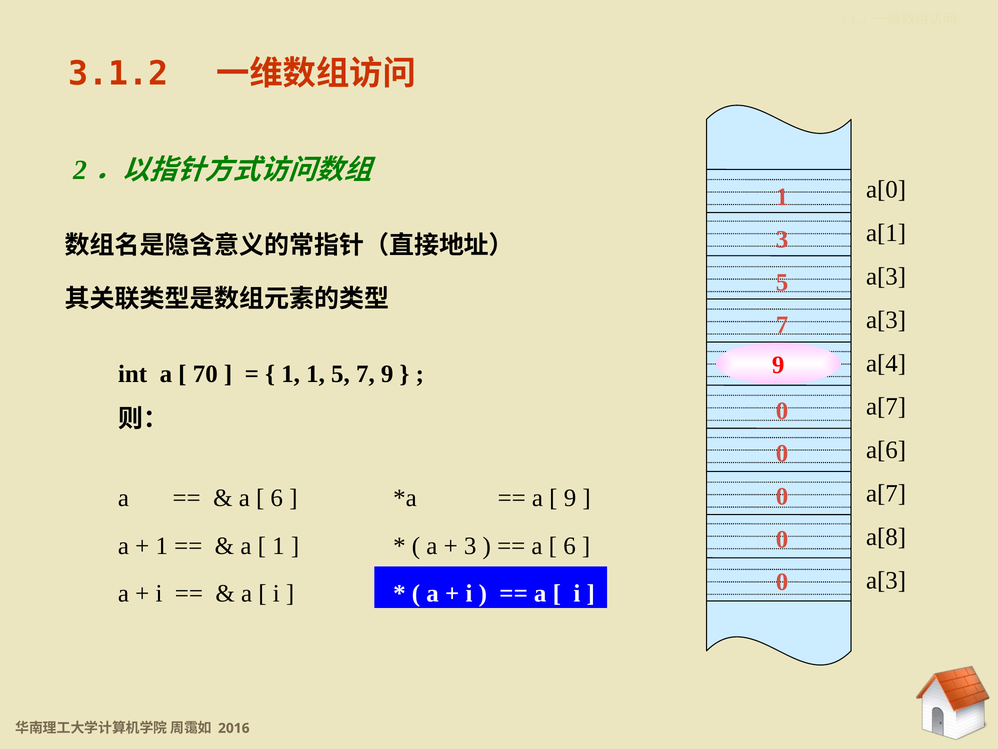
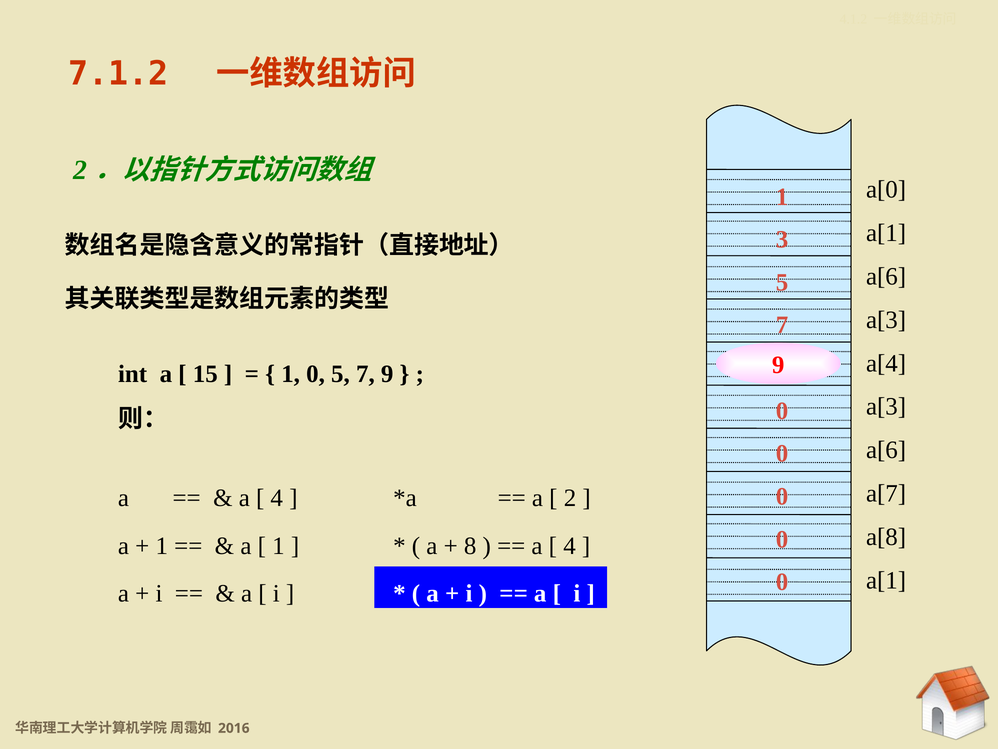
3.1.2: 3.1.2 -> 7.1.2
a[3 at (886, 276): a[3 -> a[6
70: 70 -> 15
1 1: 1 -> 0
a[7 at (886, 406): a[7 -> a[3
6 at (277, 498): 6 -> 4
9 at (570, 498): 9 -> 2
3 at (470, 545): 3 -> 8
6 at (570, 545): 6 -> 4
a[3 at (886, 580): a[3 -> a[1
